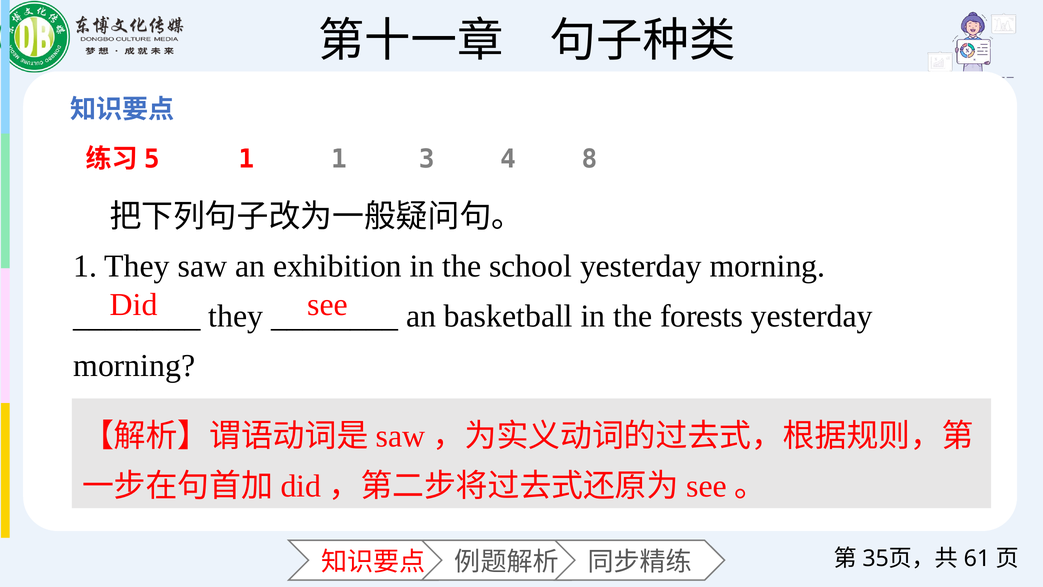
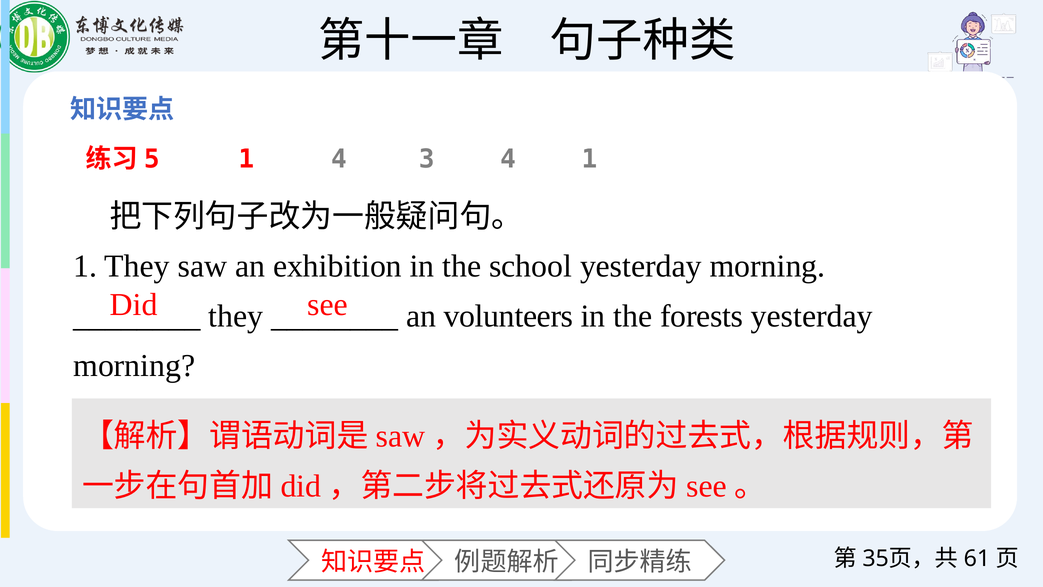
1 1: 1 -> 4
4 8: 8 -> 1
basketball: basketball -> volunteers
